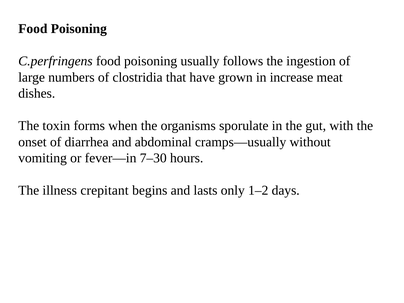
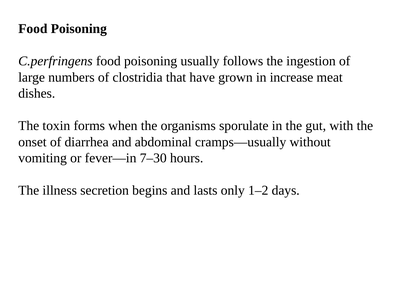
crepitant: crepitant -> secretion
